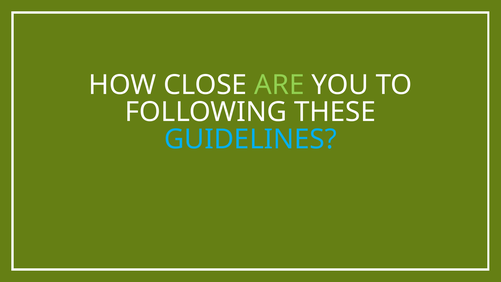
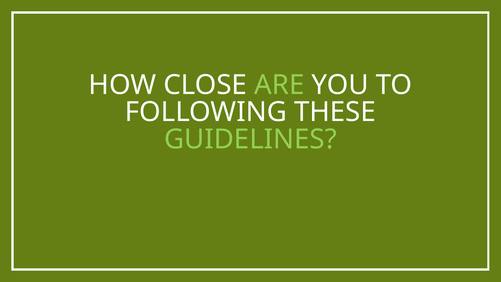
GUIDELINES colour: light blue -> light green
